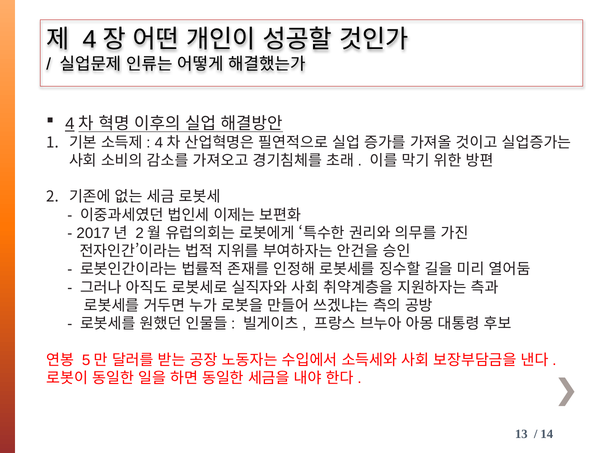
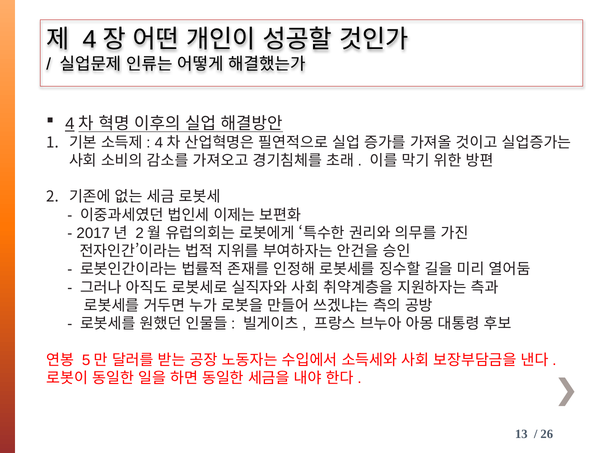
14: 14 -> 26
